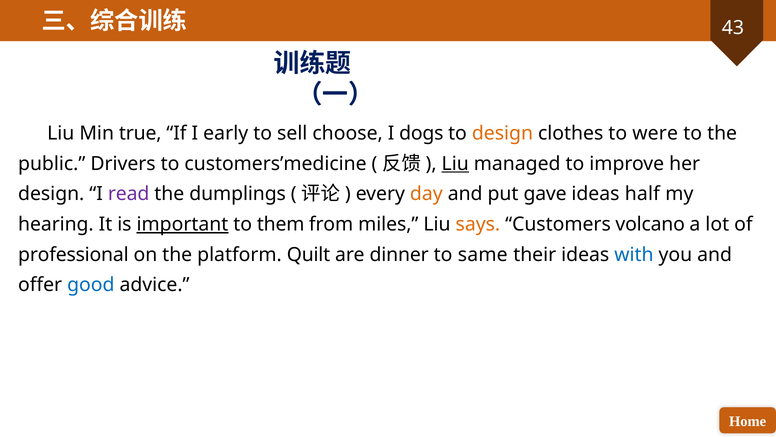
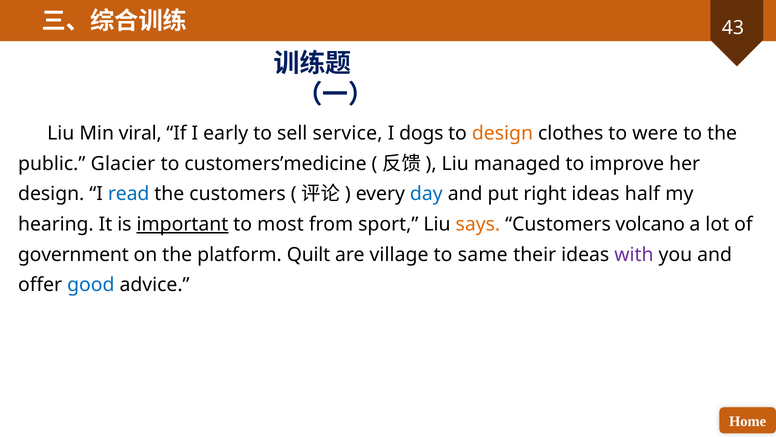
true: true -> viral
choose: choose -> service
Drivers: Drivers -> Glacier
Liu at (455, 164) underline: present -> none
read colour: purple -> blue
the dumplings: dumplings -> customers
day colour: orange -> blue
gave: gave -> right
them: them -> most
miles: miles -> sport
professional: professional -> government
dinner: dinner -> village
with colour: blue -> purple
